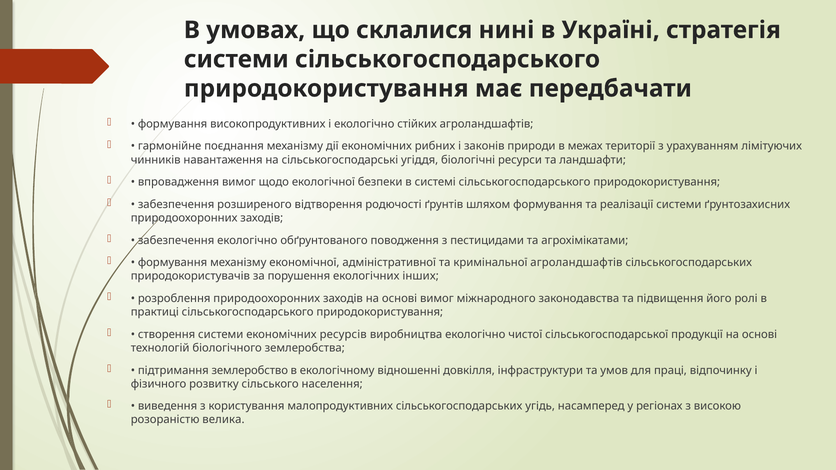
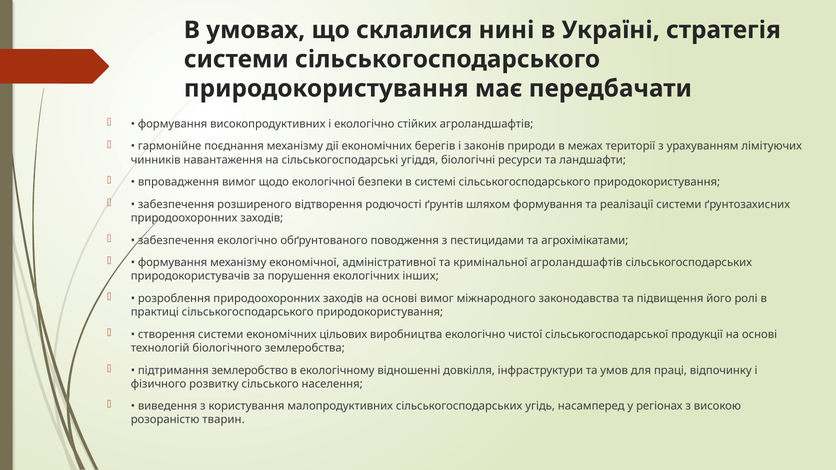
рибних: рибних -> берегів
ресурсів: ресурсів -> цільових
велика: велика -> тварин
